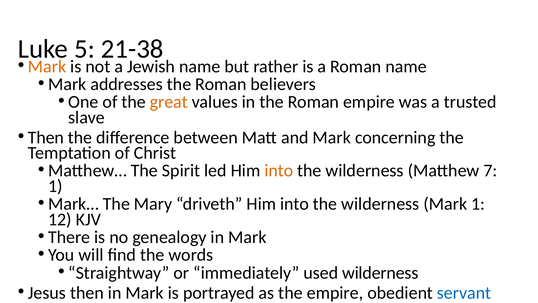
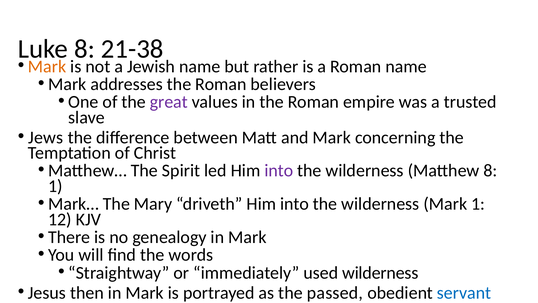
5 at (84, 49): 5 -> 8
great colour: orange -> purple
Then at (46, 137): Then -> Jews
into at (279, 171) colour: orange -> purple
Matthew 7: 7 -> 8
the empire: empire -> passed
